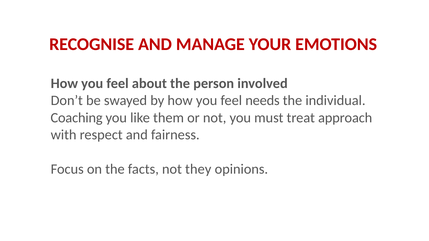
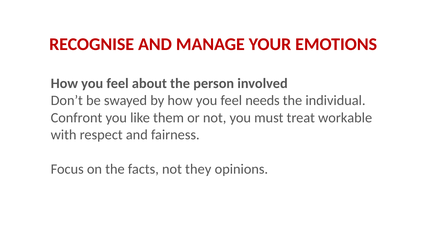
Coaching: Coaching -> Confront
approach: approach -> workable
